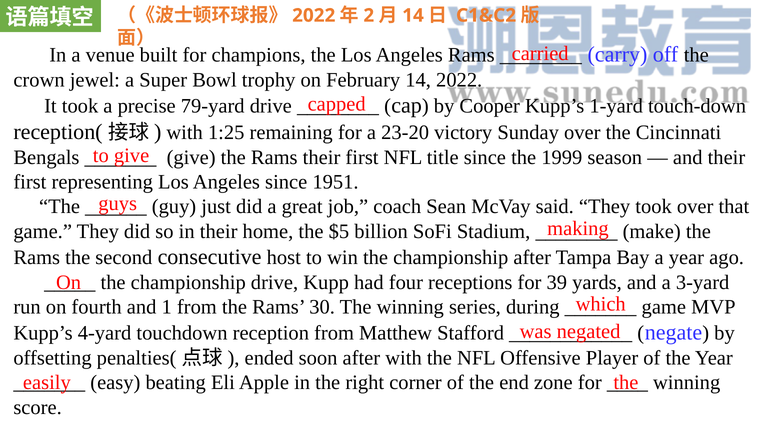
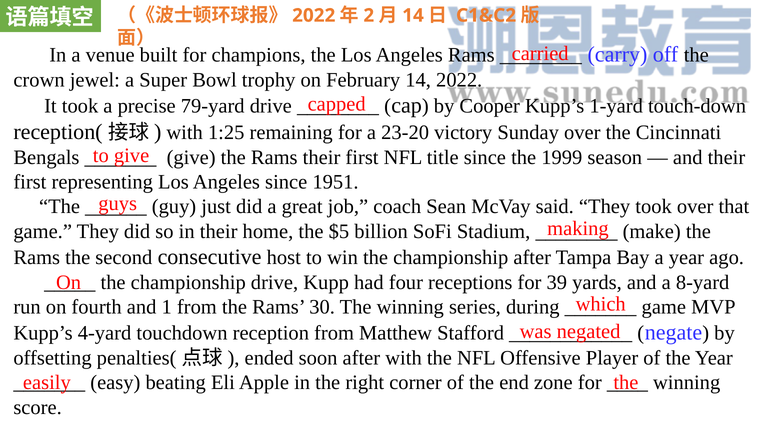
3-yard: 3-yard -> 8-yard
